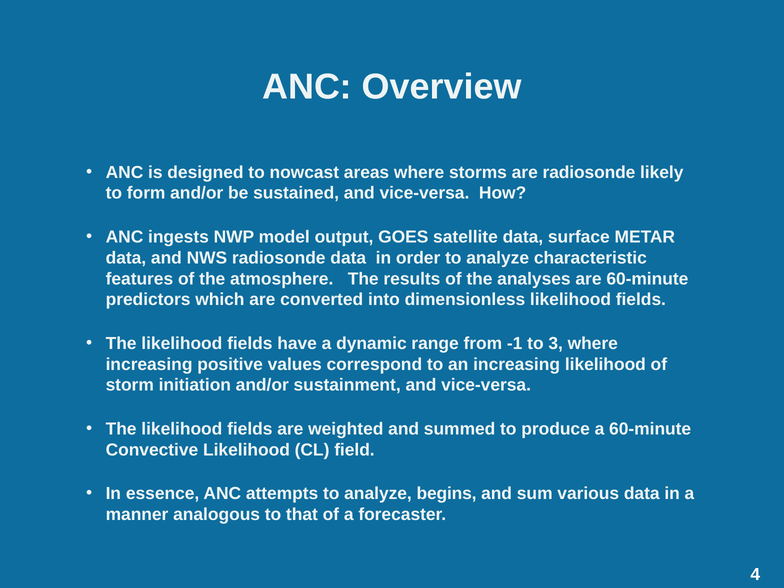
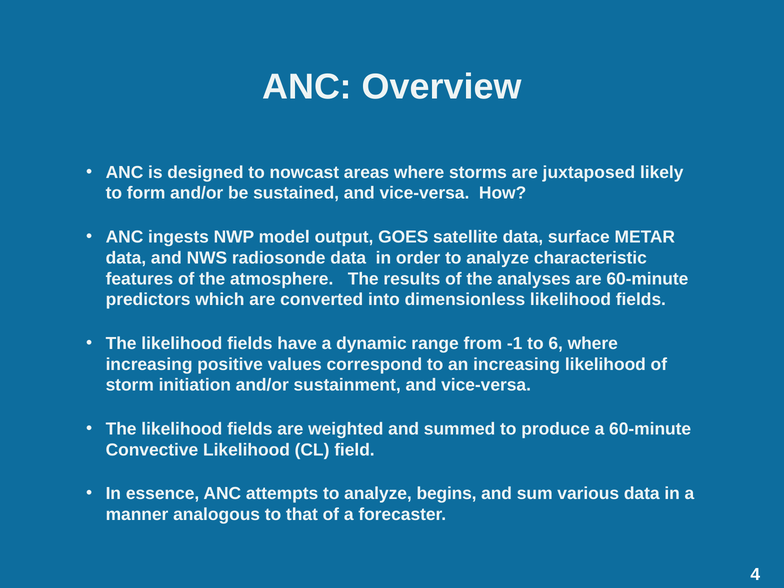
are radiosonde: radiosonde -> juxtaposed
3: 3 -> 6
